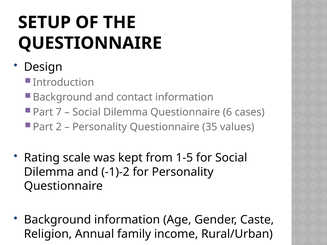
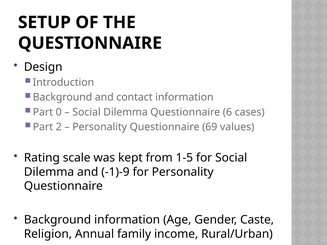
7: 7 -> 0
35: 35 -> 69
-1)-2: -1)-2 -> -1)-9
